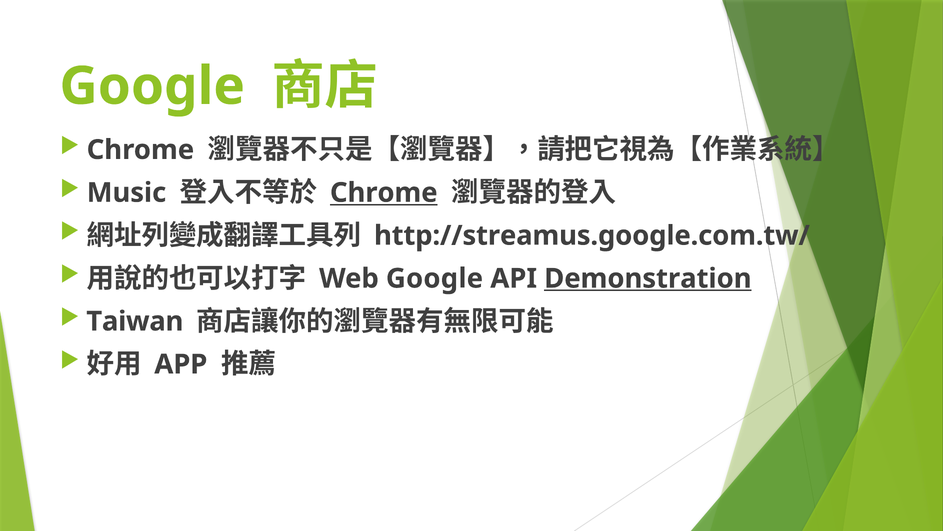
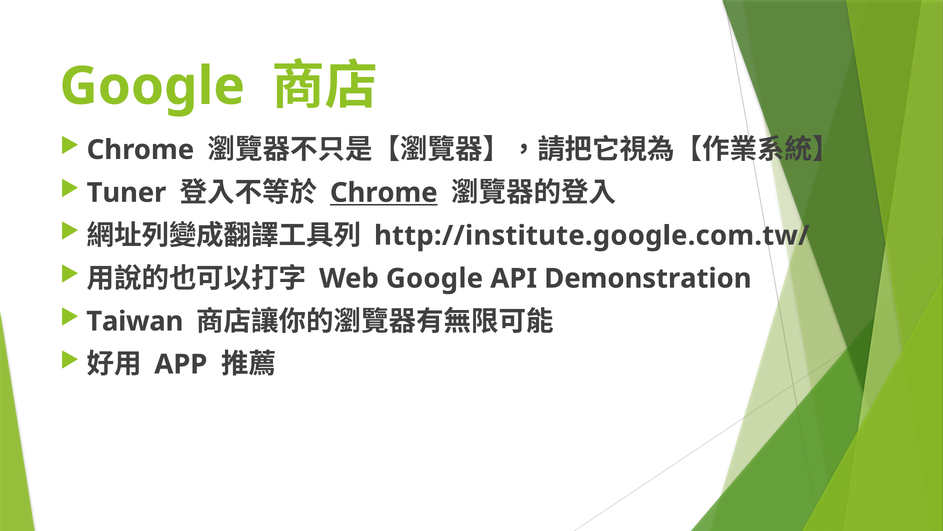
Music: Music -> Tuner
http://streamus.google.com.tw/: http://streamus.google.com.tw/ -> http://institute.google.com.tw/
Demonstration underline: present -> none
